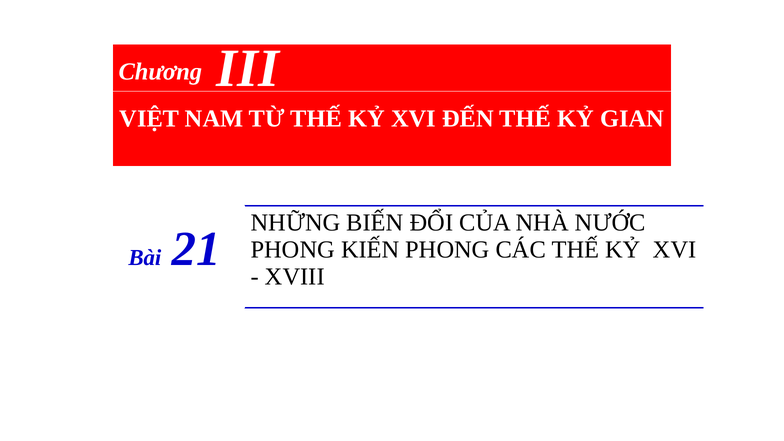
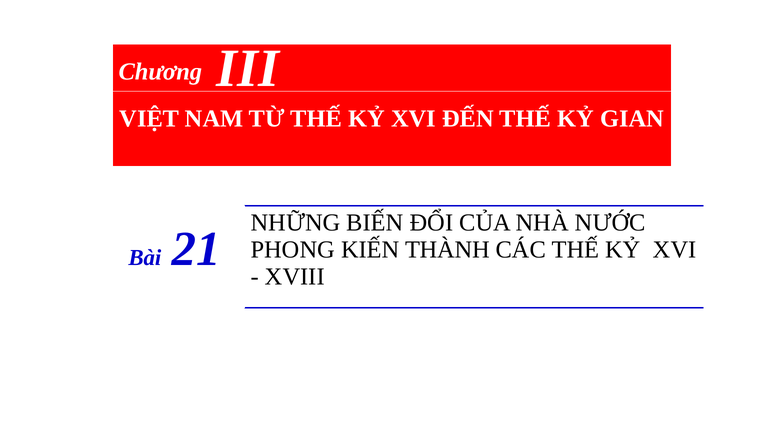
KIẾN PHONG: PHONG -> THÀNH
